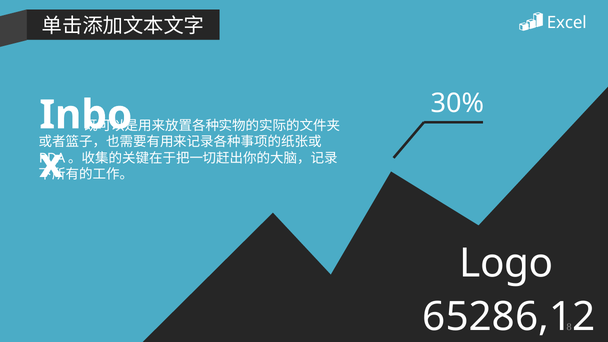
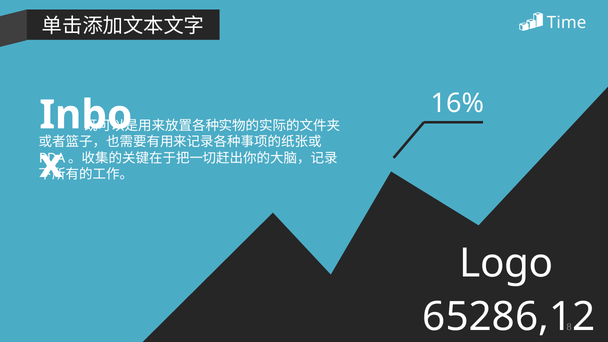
Excel: Excel -> Time
30%: 30% -> 16%
